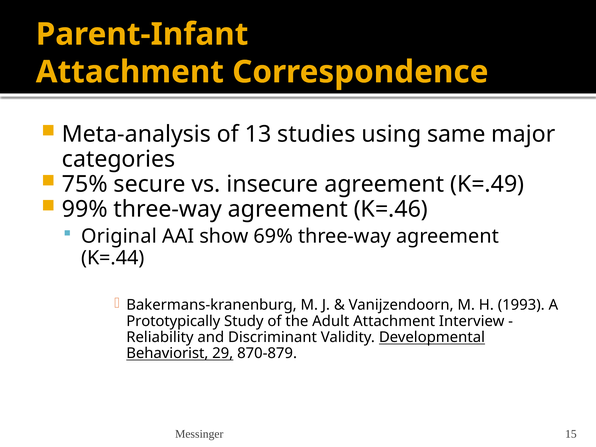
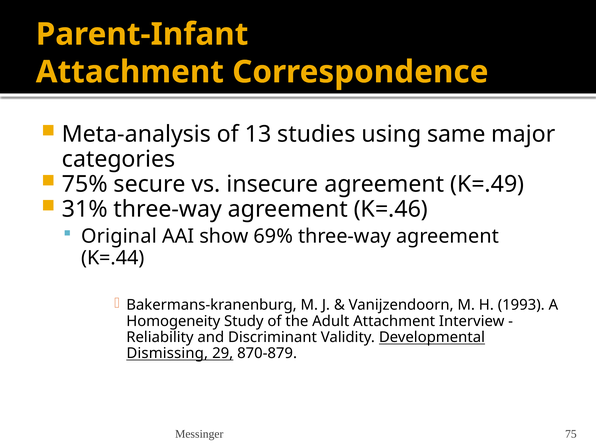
99%: 99% -> 31%
Prototypically: Prototypically -> Homogeneity
Behaviorist: Behaviorist -> Dismissing
15: 15 -> 75
